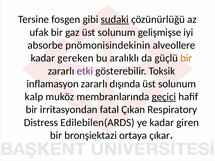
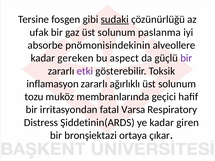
gelişmişse: gelişmişse -> paslanma
aralıklı: aralıklı -> aspect
bir at (186, 58) colour: orange -> purple
dışında: dışında -> ağırlıklı
kalp: kalp -> tozu
geçici underline: present -> none
Çıkan: Çıkan -> Varsa
Edilebilen(ARDS: Edilebilen(ARDS -> Şiddetinin(ARDS
